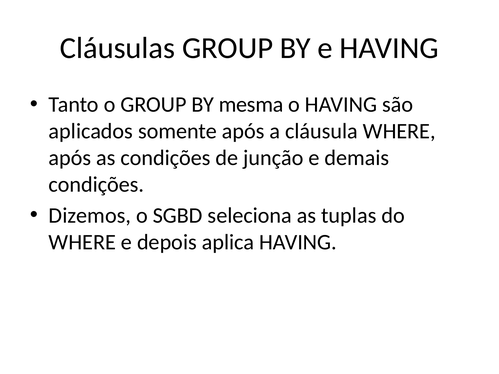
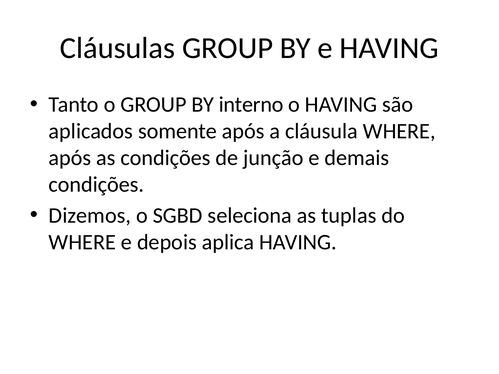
mesma: mesma -> interno
